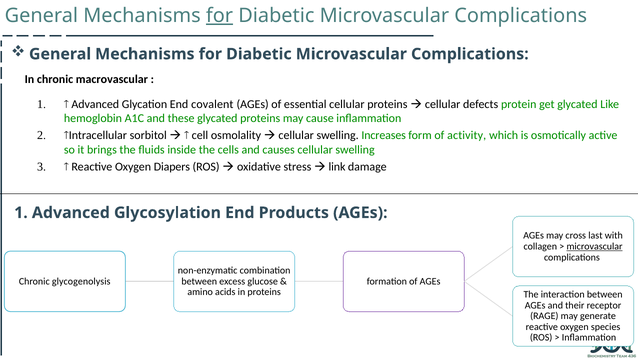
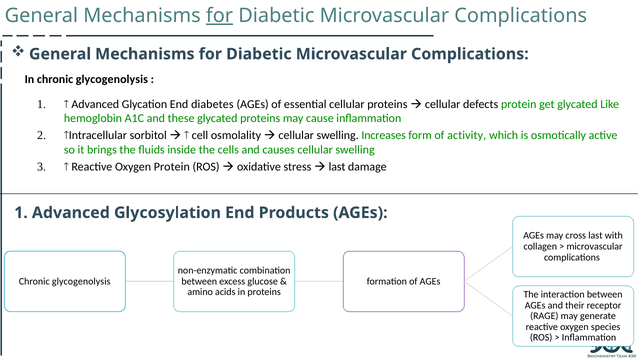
In chronic macrovascular: macrovascular -> glycogenolysis
covalent: covalent -> diabetes
Oxygen Diapers: Diapers -> Protein
link at (337, 167): link -> last
microvascular at (595, 246) underline: present -> none
